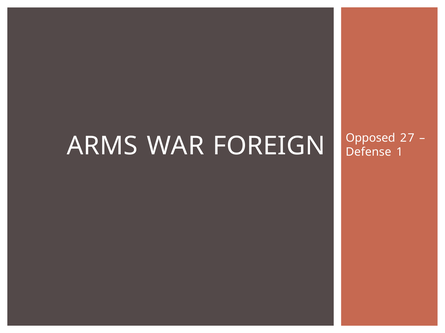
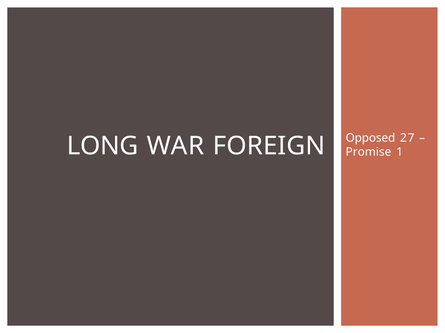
ARMS: ARMS -> LONG
Defense: Defense -> Promise
